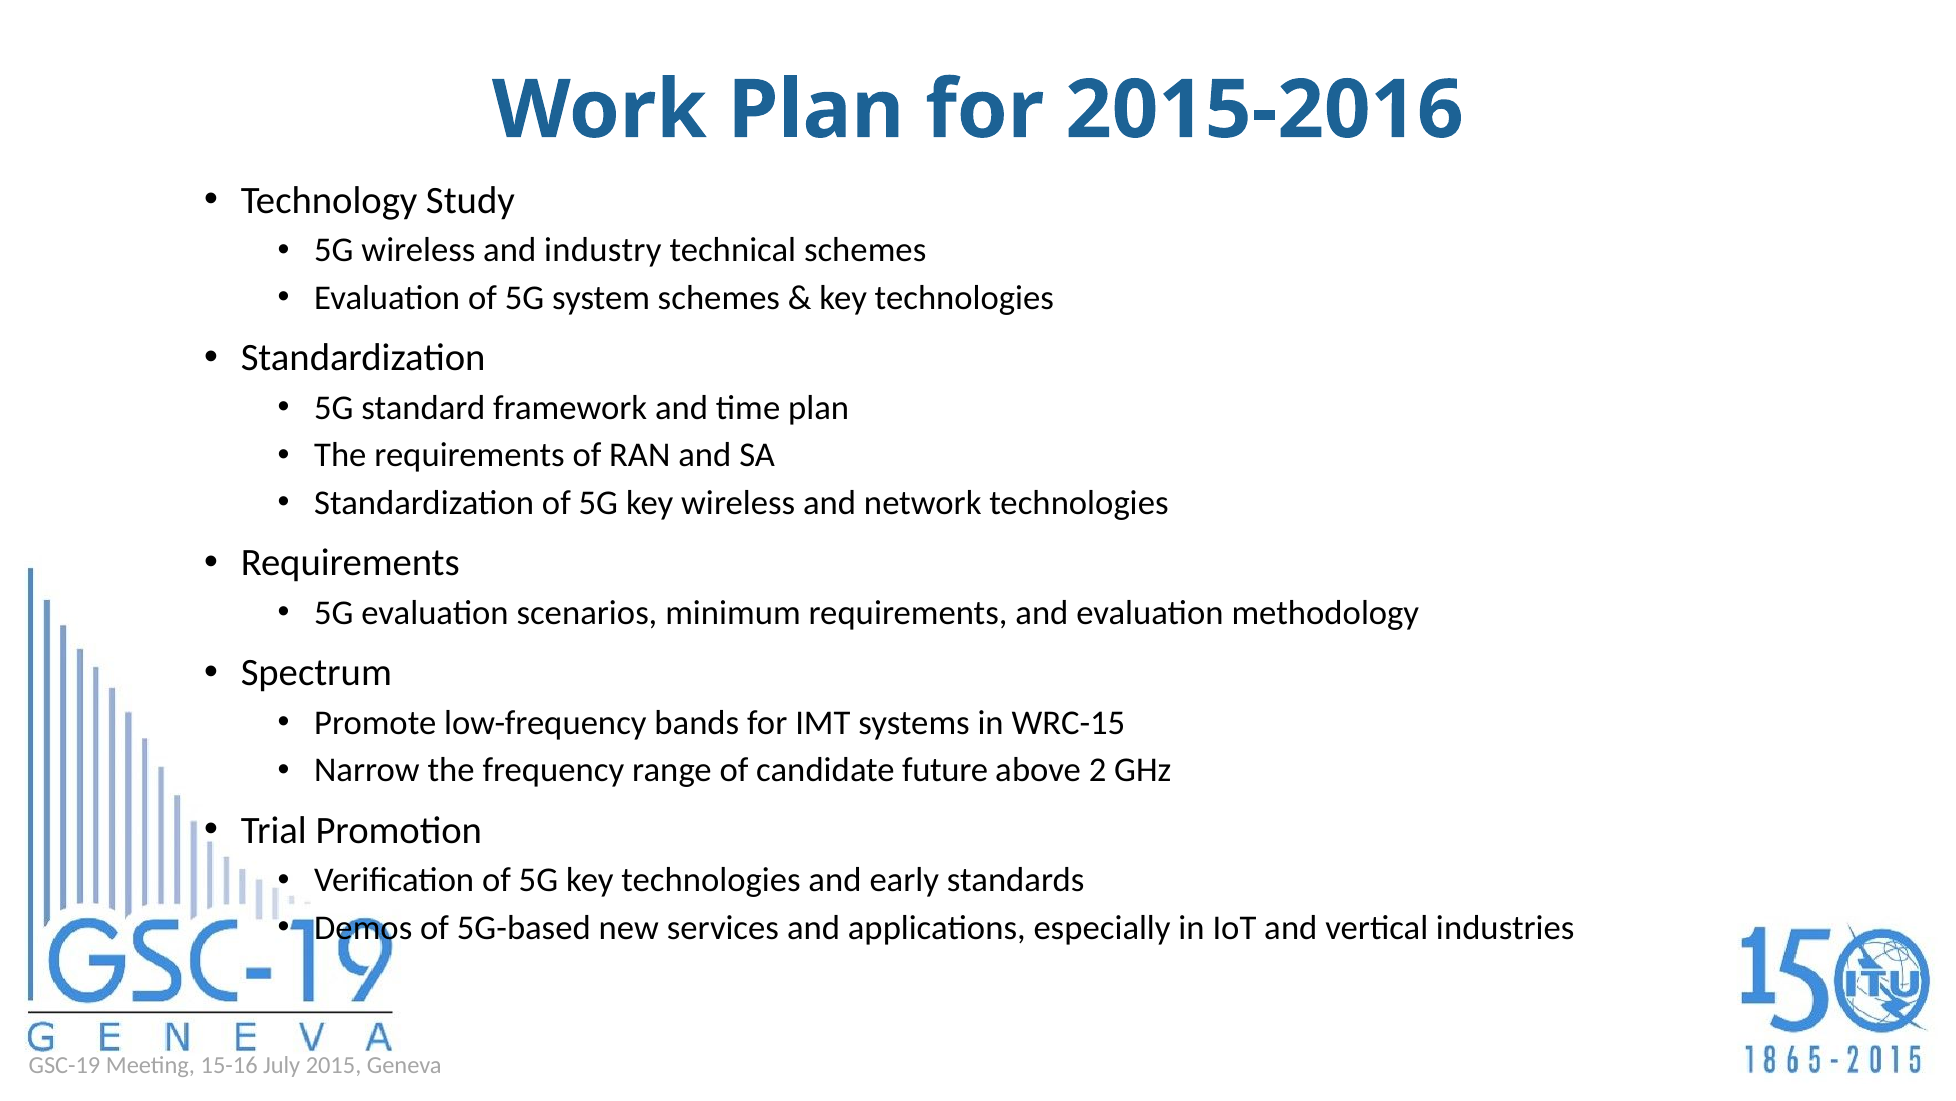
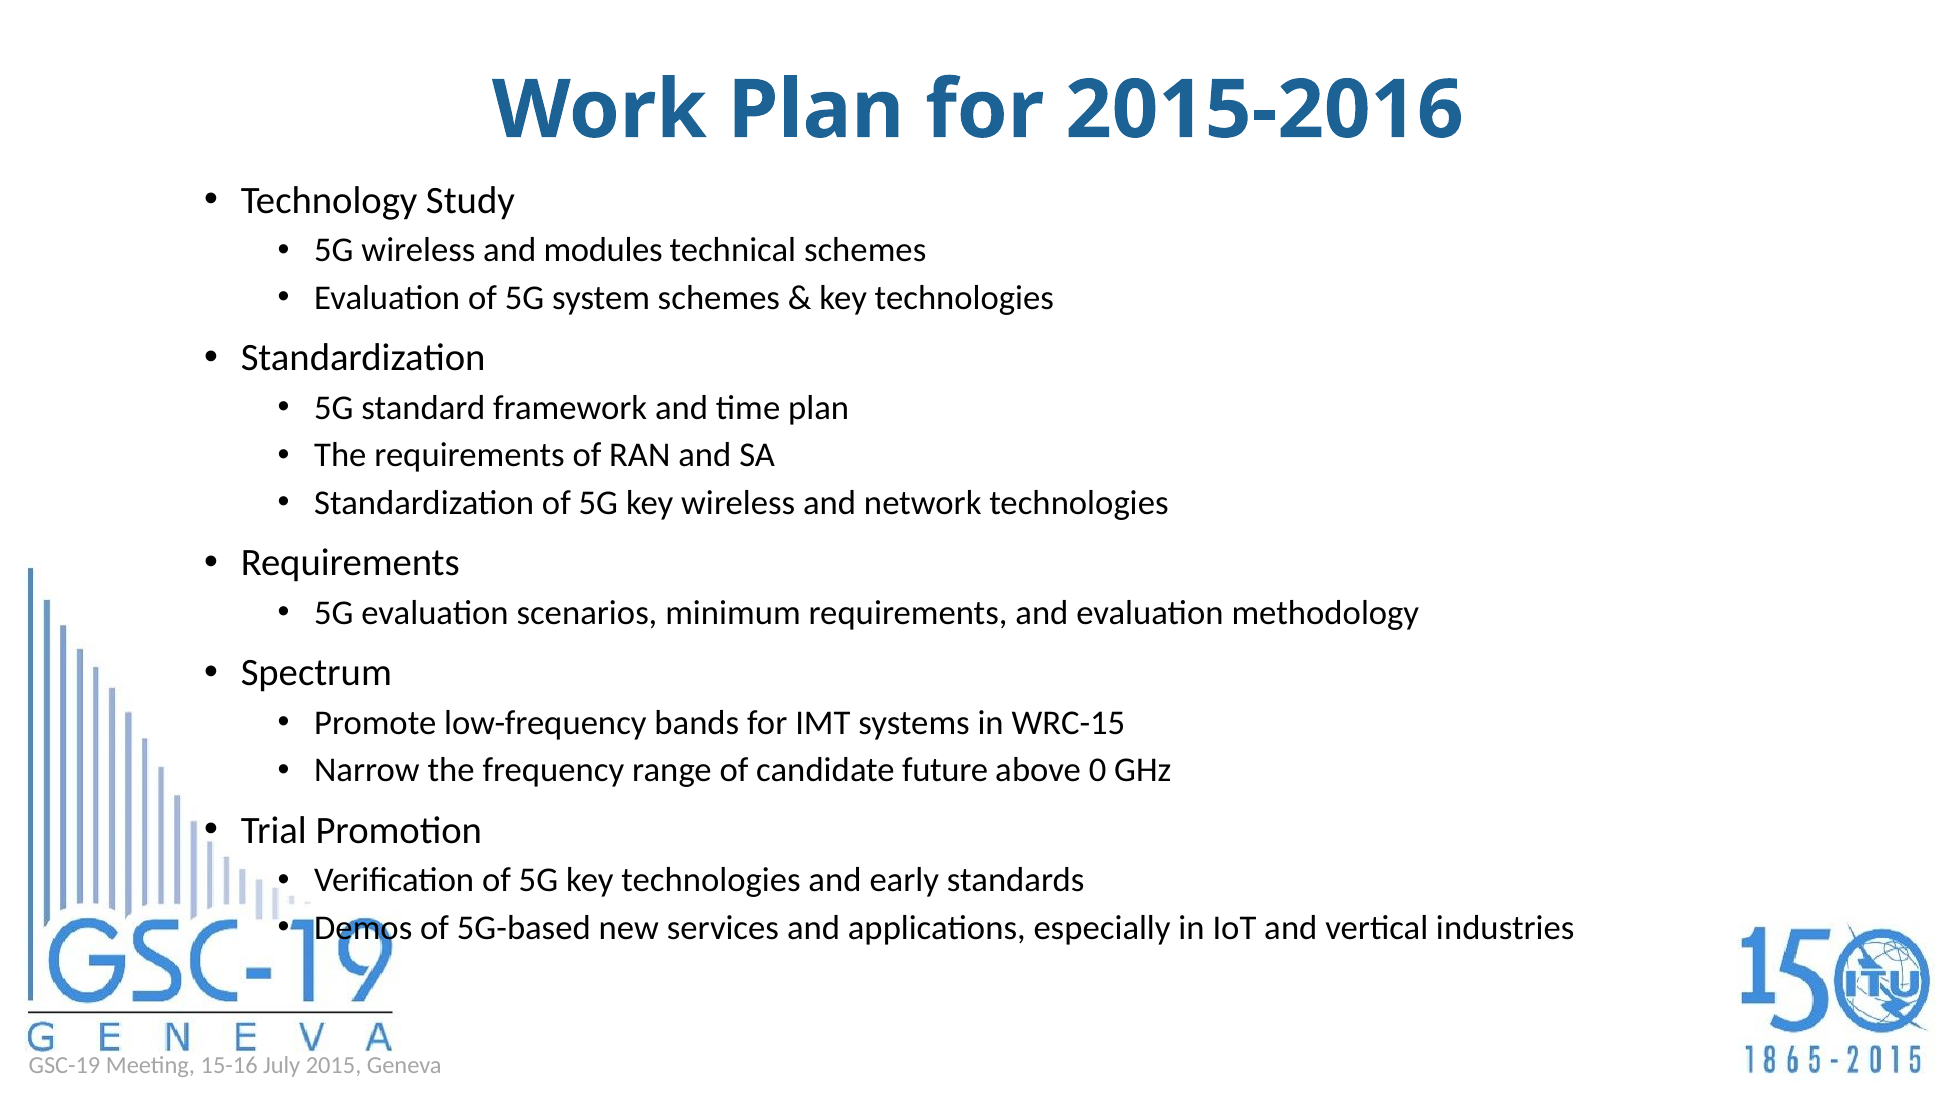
industry: industry -> modules
2: 2 -> 0
